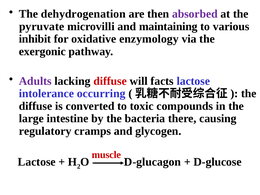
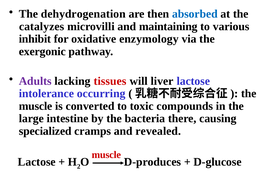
absorbed colour: purple -> blue
pyruvate: pyruvate -> catalyzes
lacking diffuse: diffuse -> tissues
facts: facts -> liver
diffuse at (36, 106): diffuse -> muscle
regulatory: regulatory -> specialized
glycogen: glycogen -> revealed
D-glucagon: D-glucagon -> D-produces
